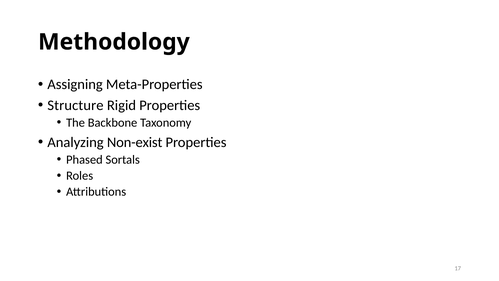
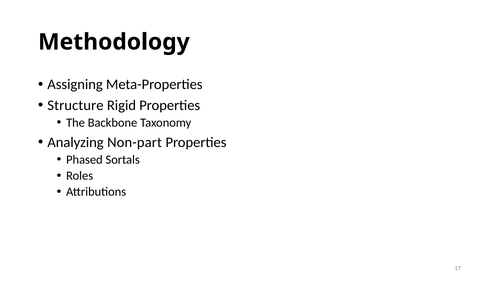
Non-exist: Non-exist -> Non-part
